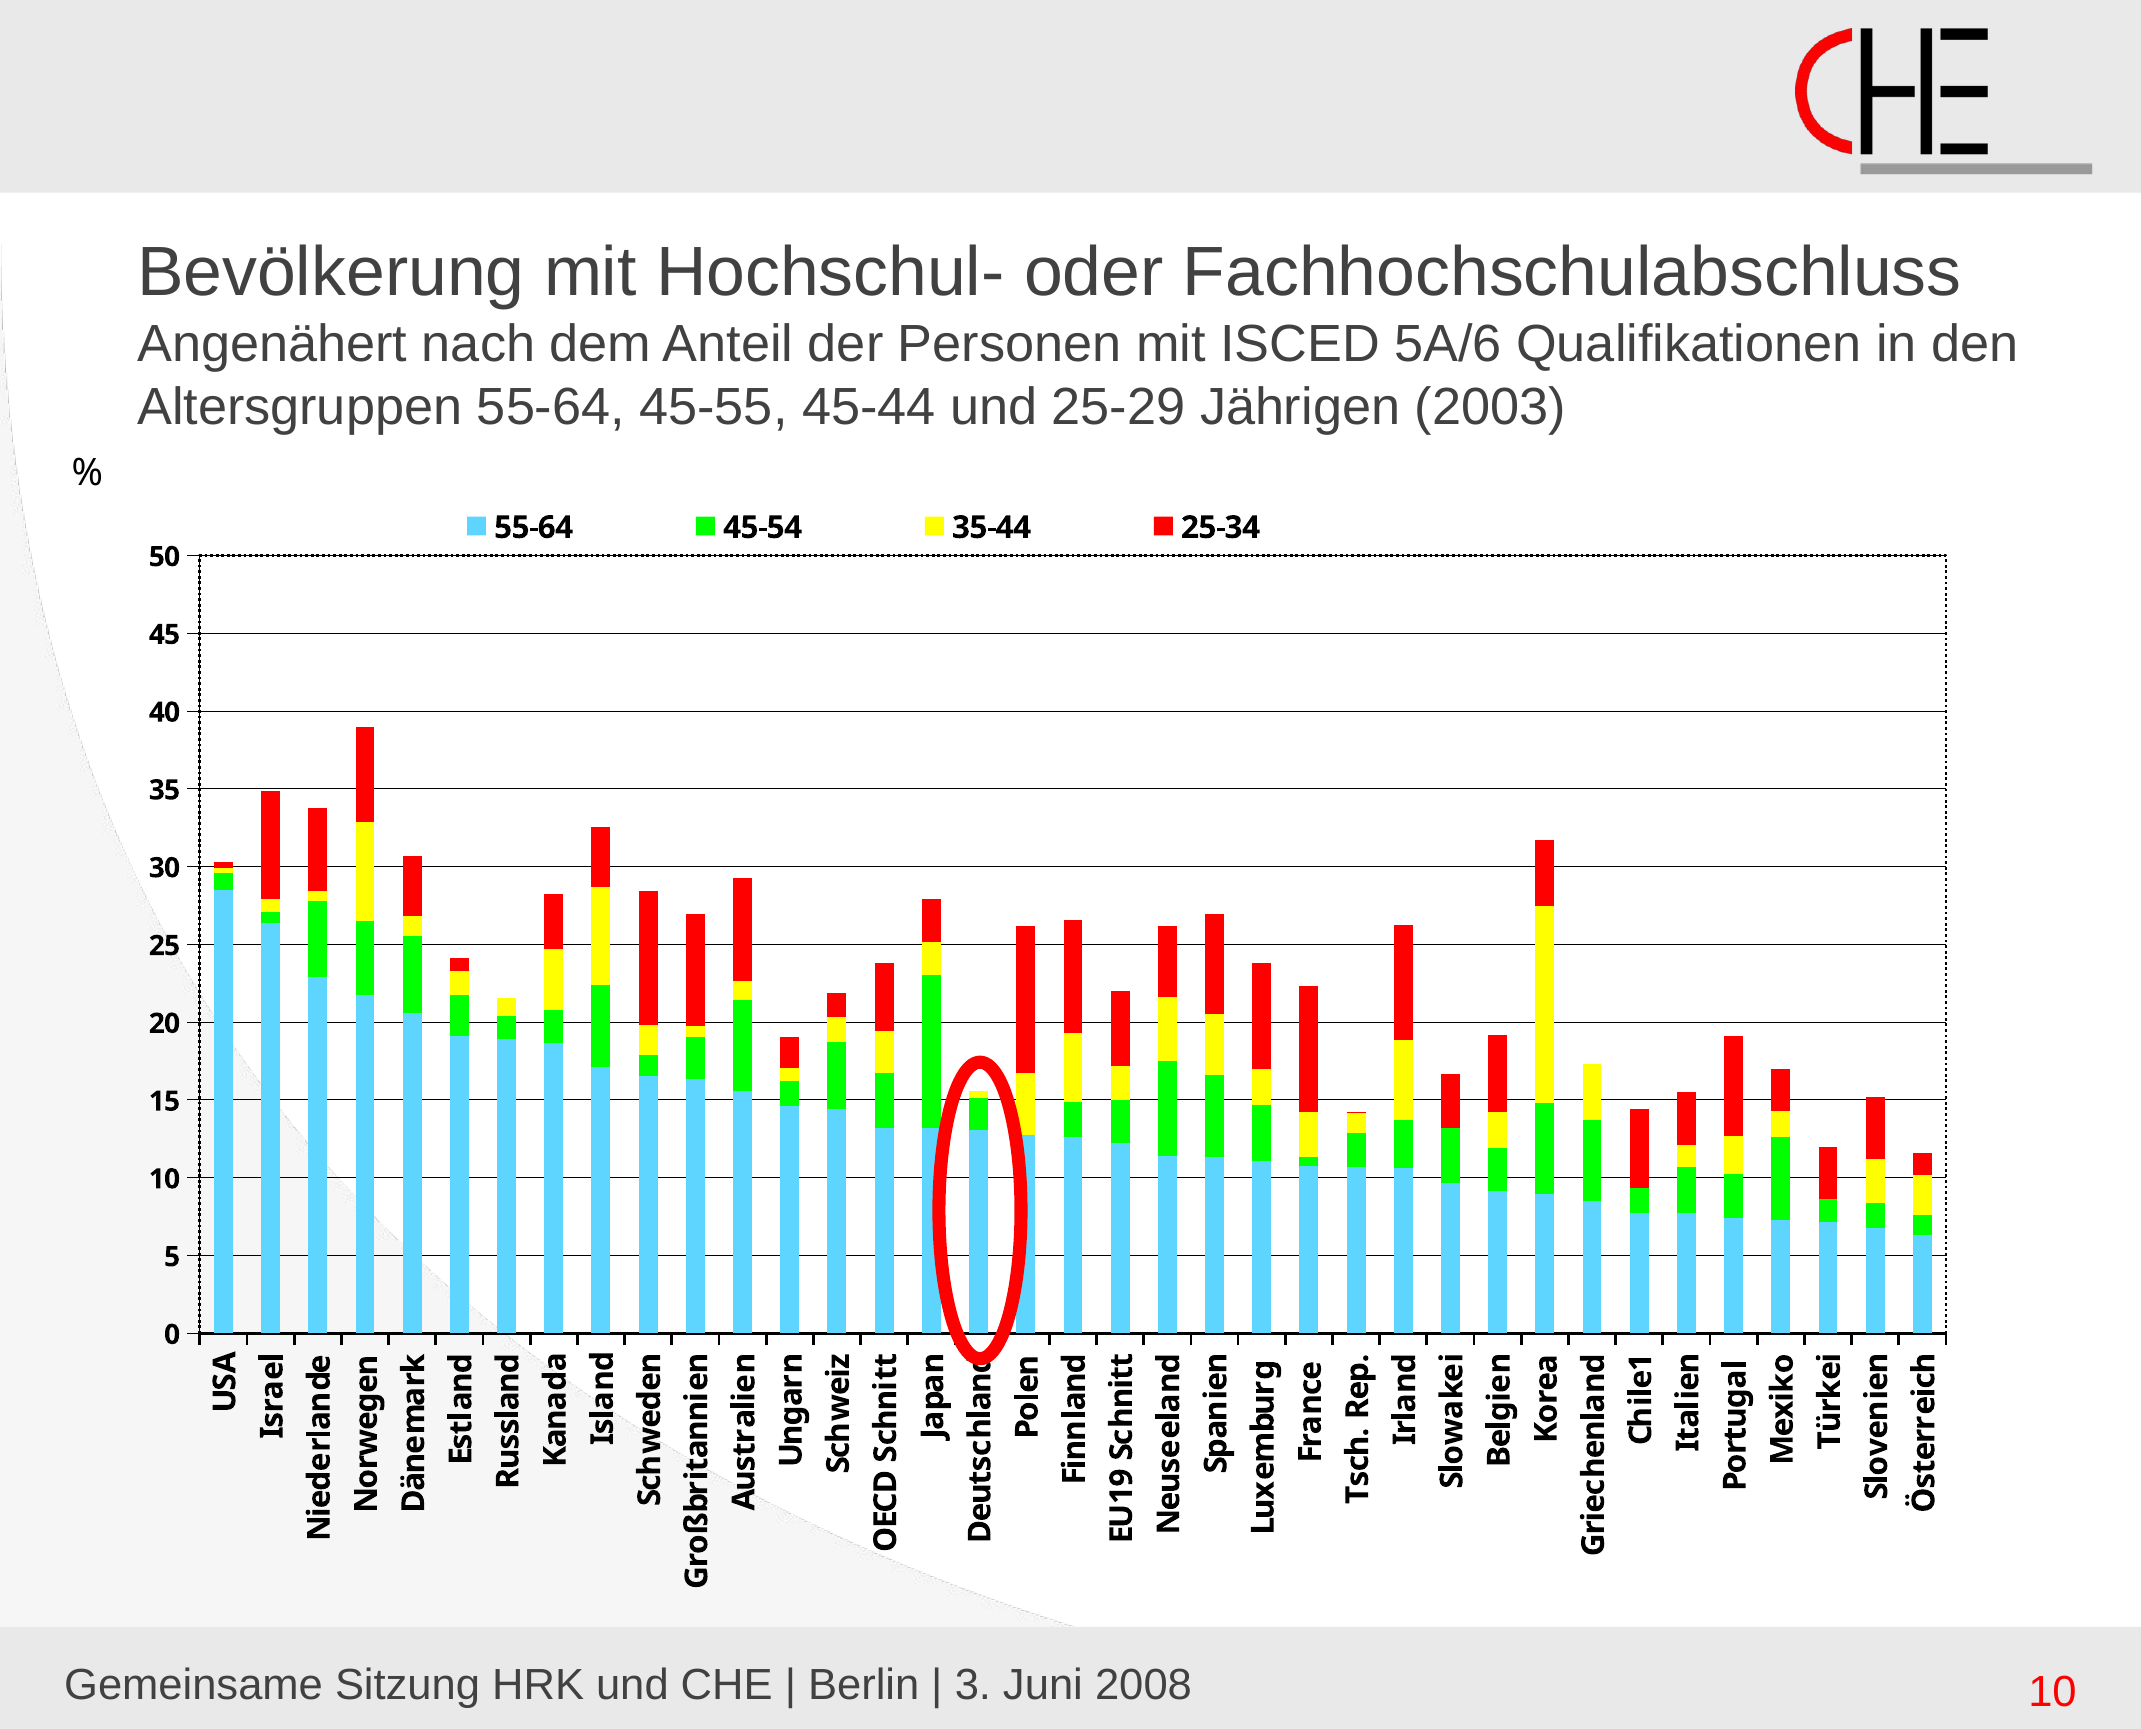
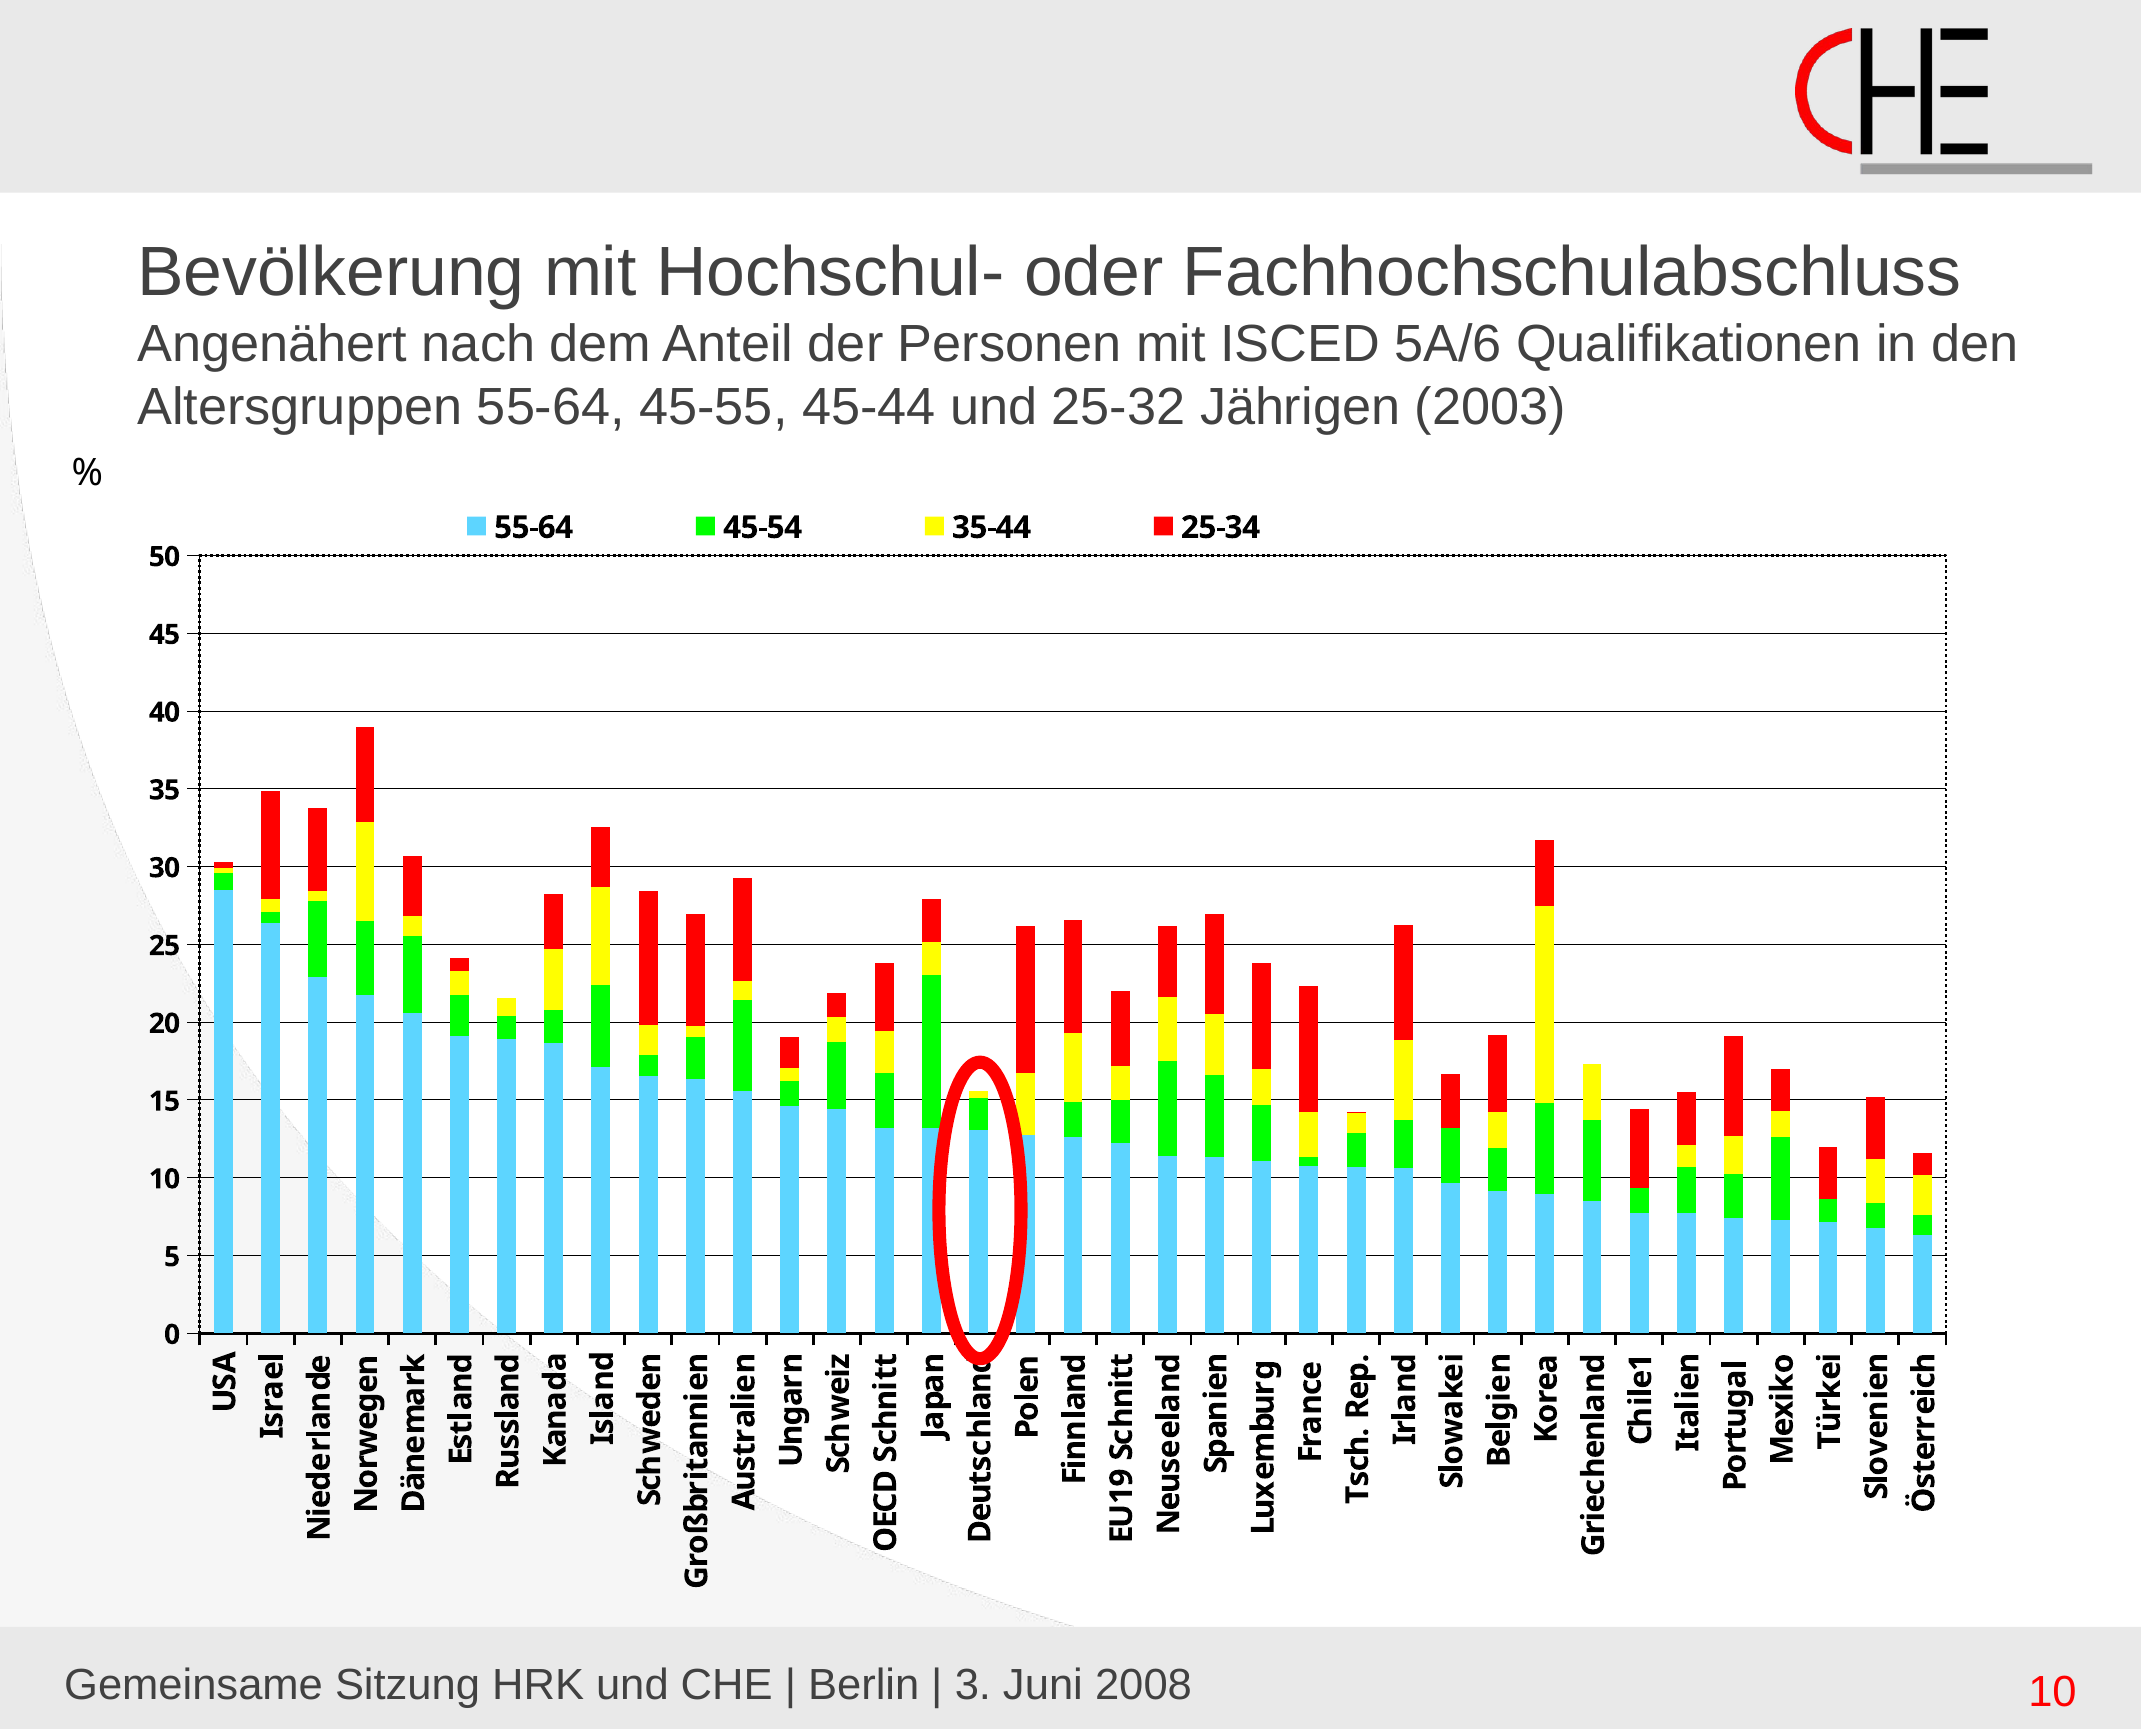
25-29: 25-29 -> 25-32
